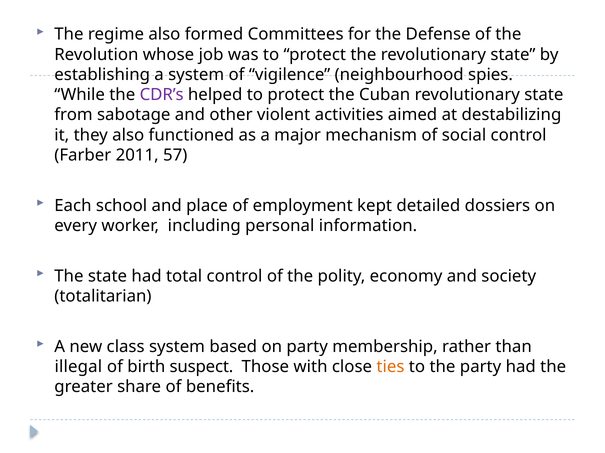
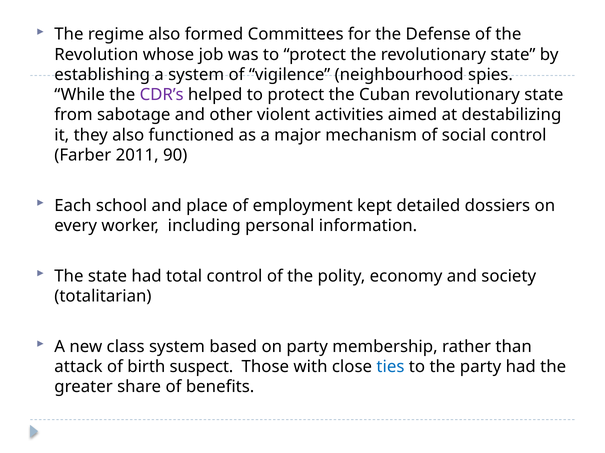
57: 57 -> 90
illegal: illegal -> attack
ties colour: orange -> blue
